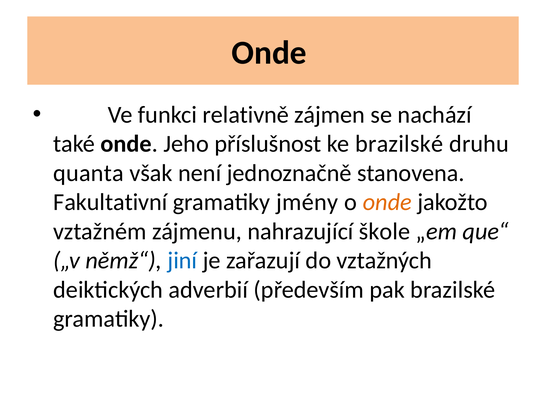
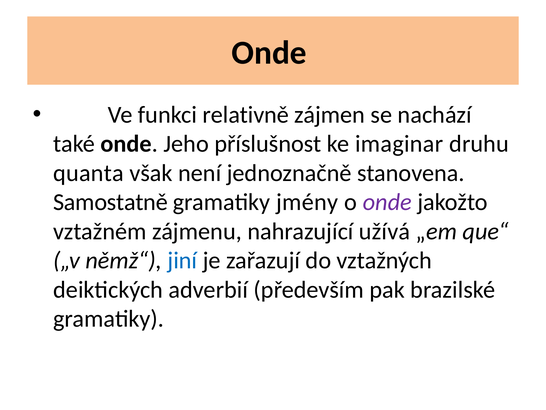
ke brazilské: brazilské -> imaginar
Fakultativní: Fakultativní -> Samostatně
onde at (387, 202) colour: orange -> purple
škole: škole -> užívá
